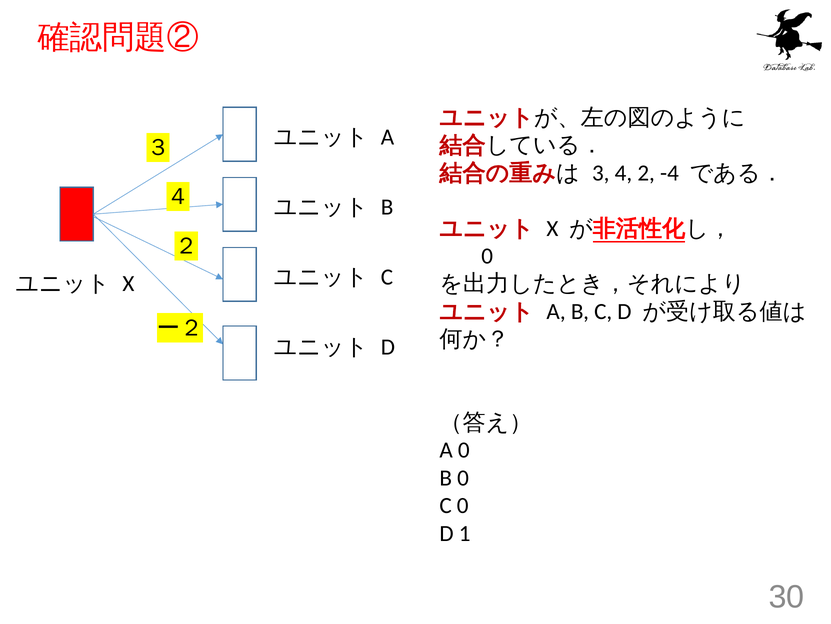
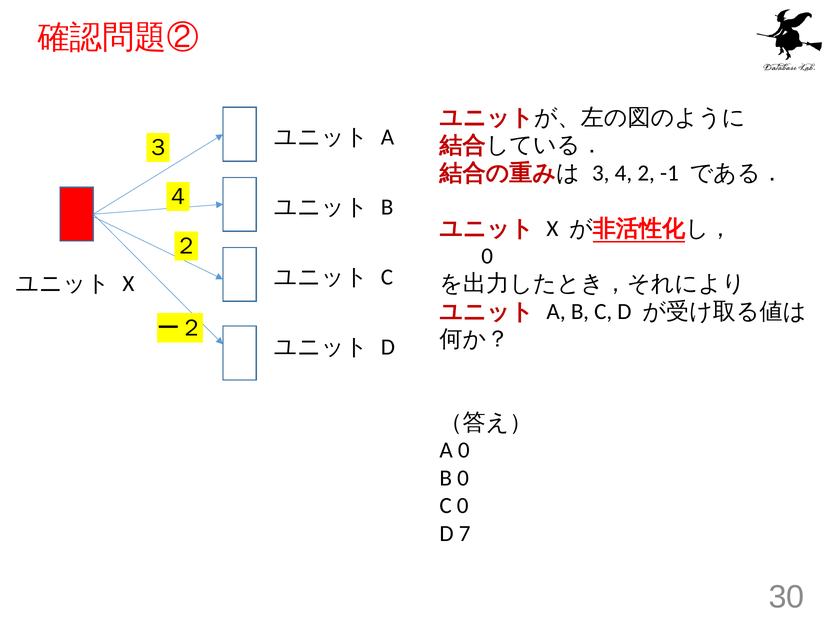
-4: -4 -> -1
1: 1 -> 7
